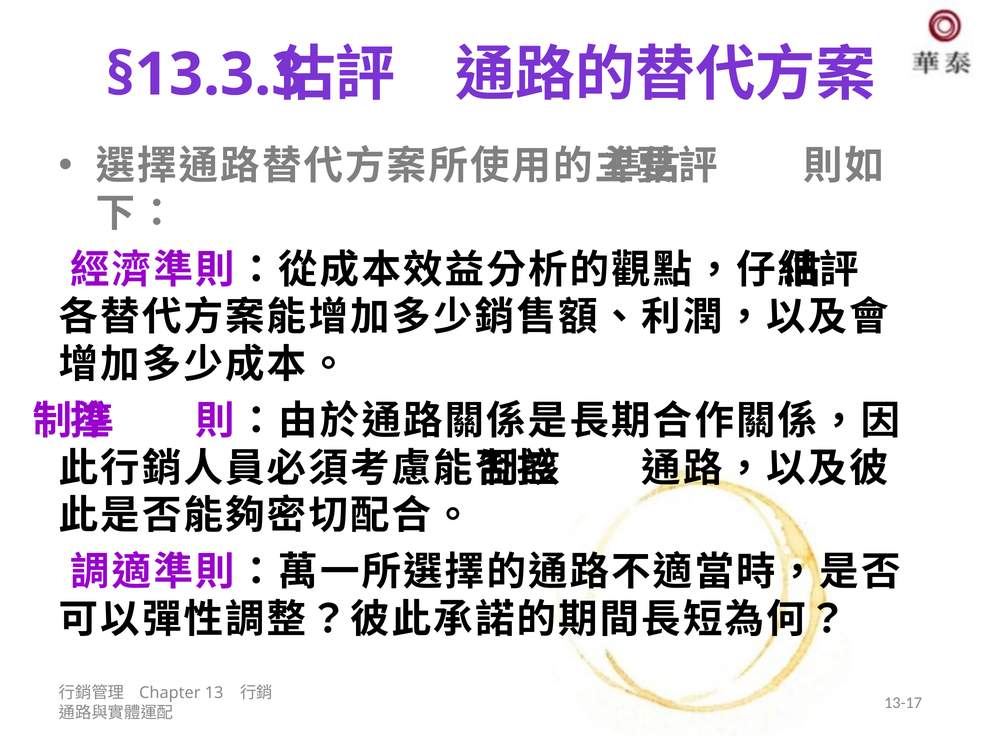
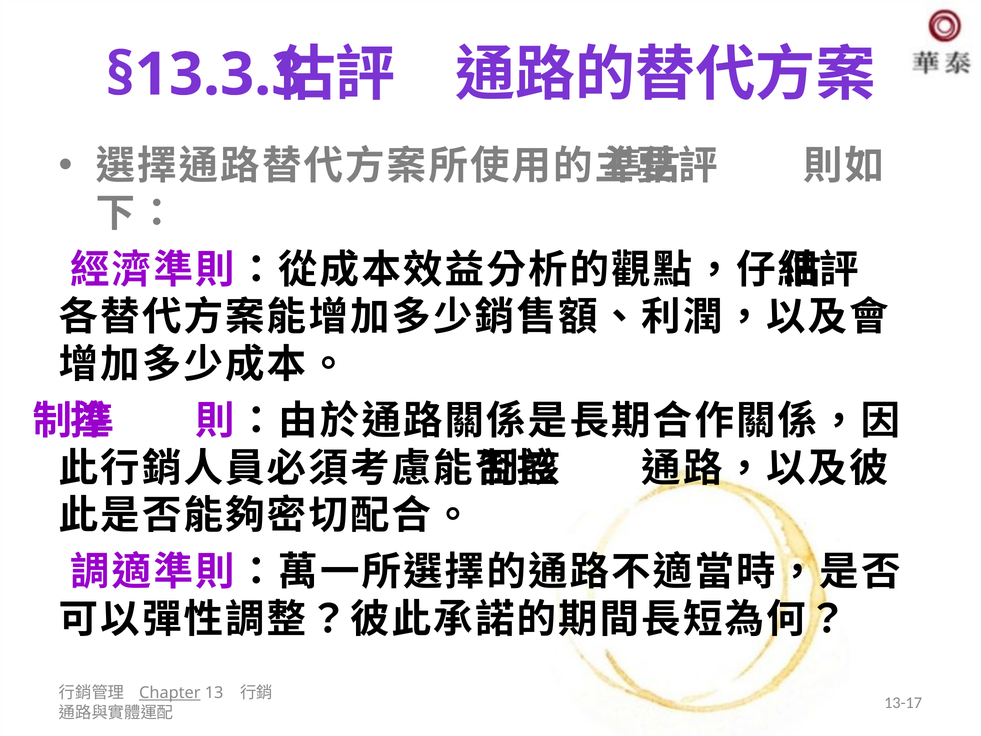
Chapter underline: none -> present
